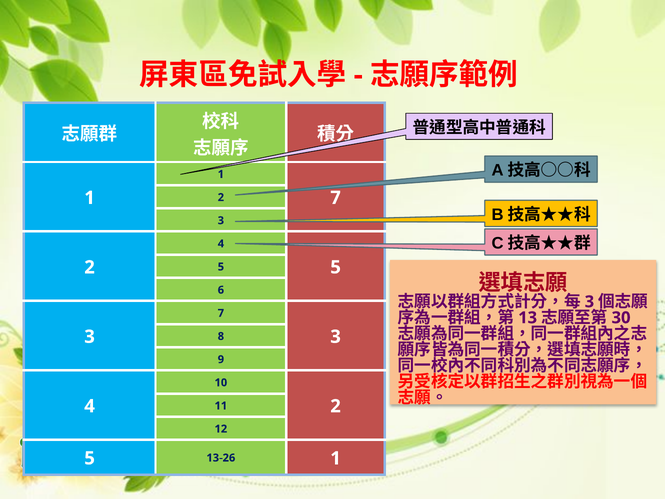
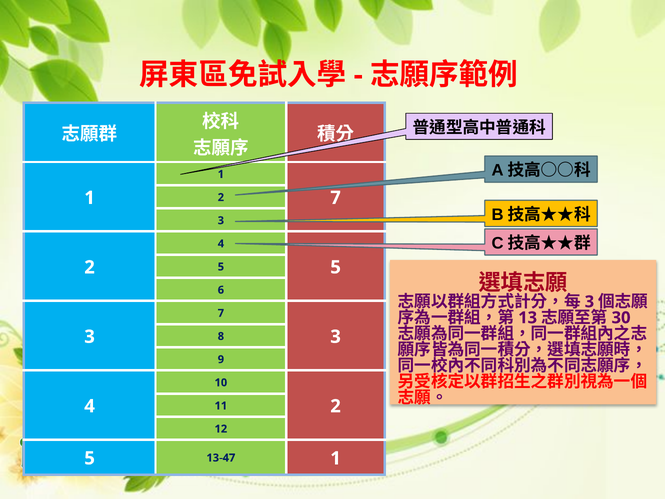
13-26: 13-26 -> 13-47
